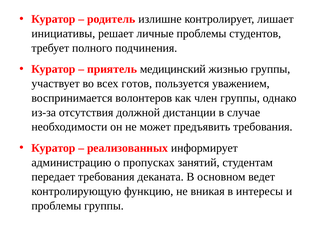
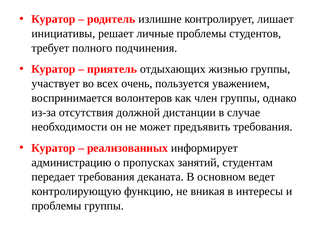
медицинский: медицинский -> отдыхающих
готов: готов -> очень
